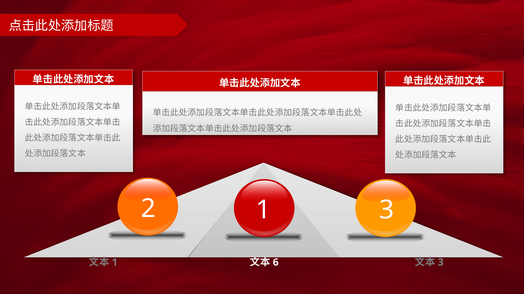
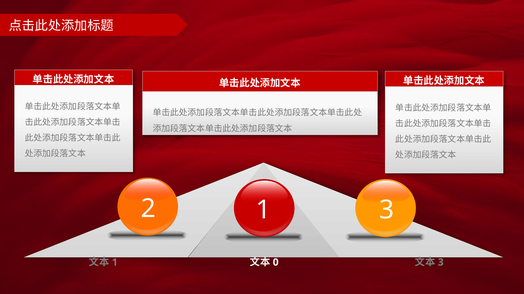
6: 6 -> 0
